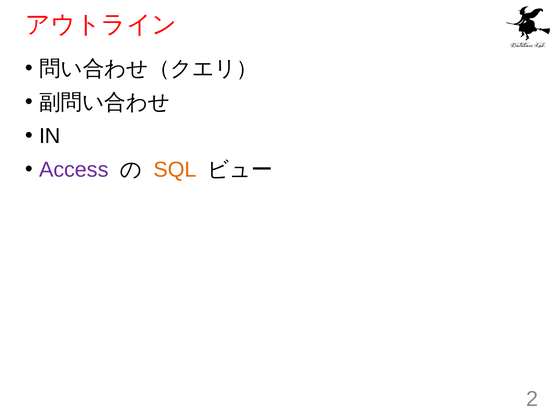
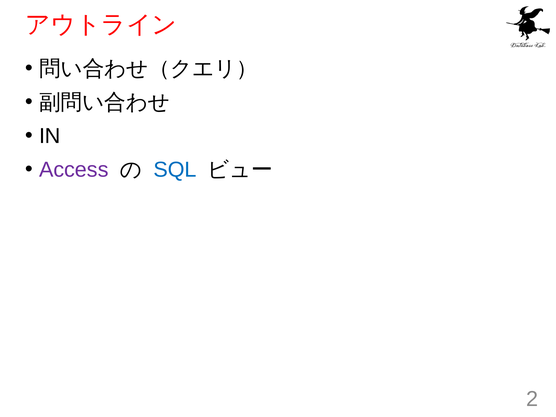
SQL colour: orange -> blue
